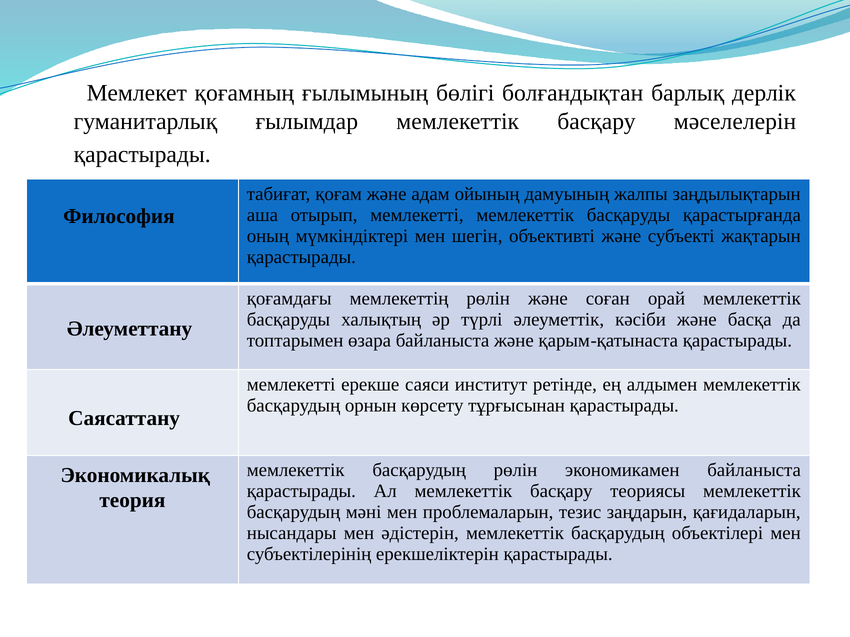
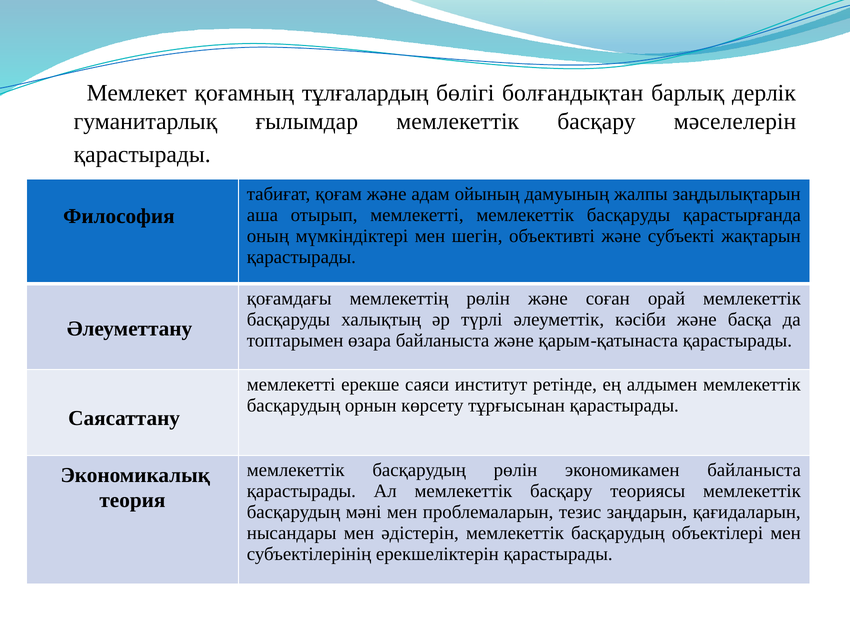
ғылымының: ғылымының -> тұлғалардың
